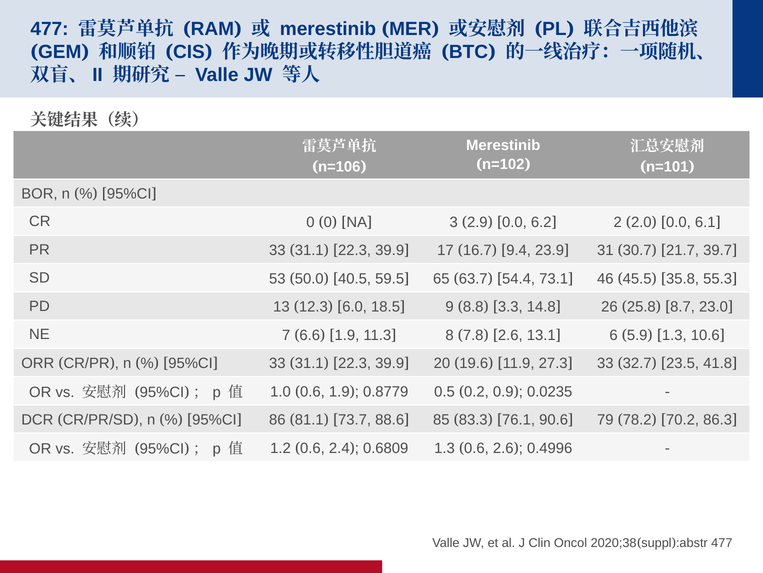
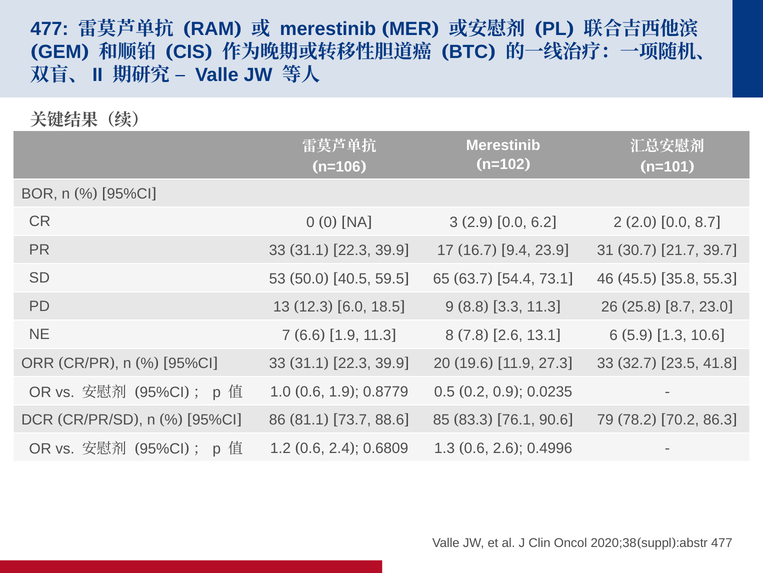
0.0 6.1: 6.1 -> 8.7
3.3 14.8: 14.8 -> 11.3
